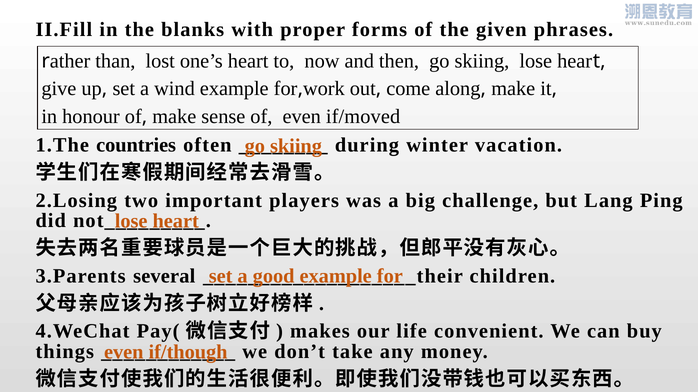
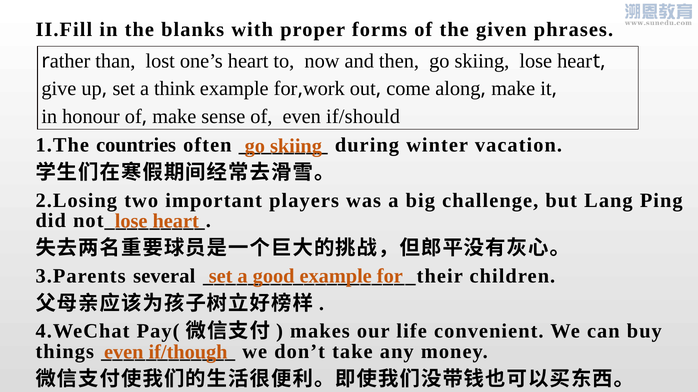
wind: wind -> think
if/moved: if/moved -> if/should
